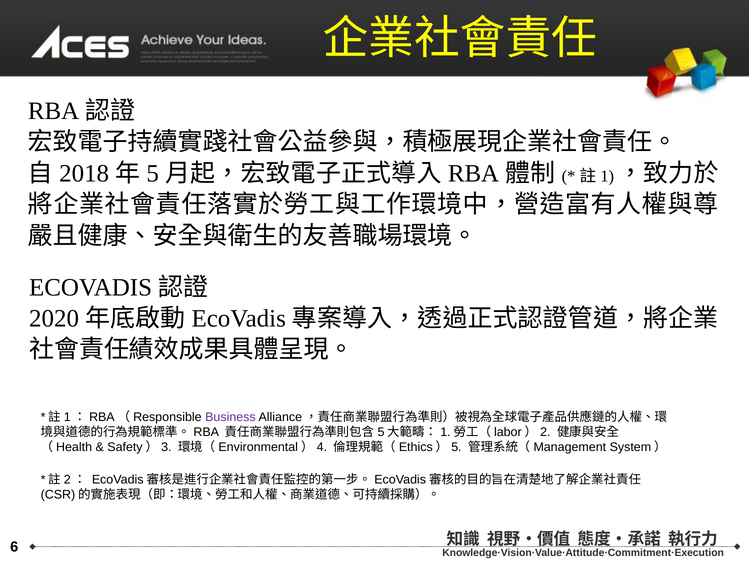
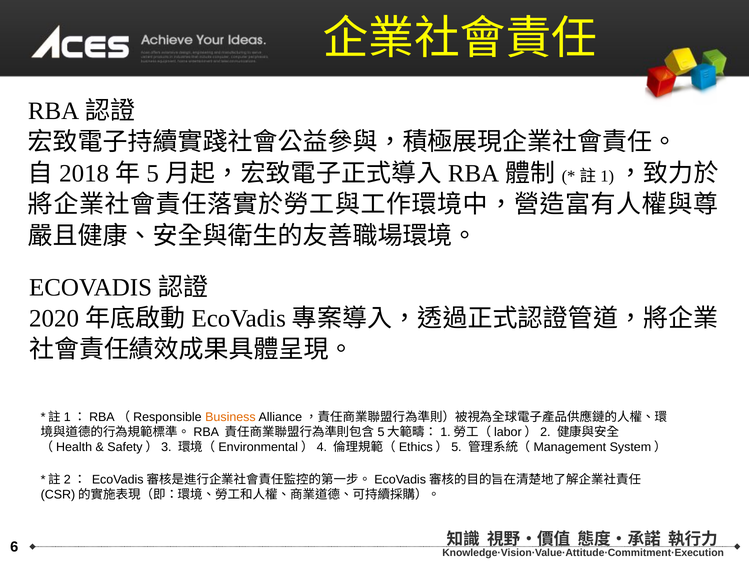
Business colour: purple -> orange
